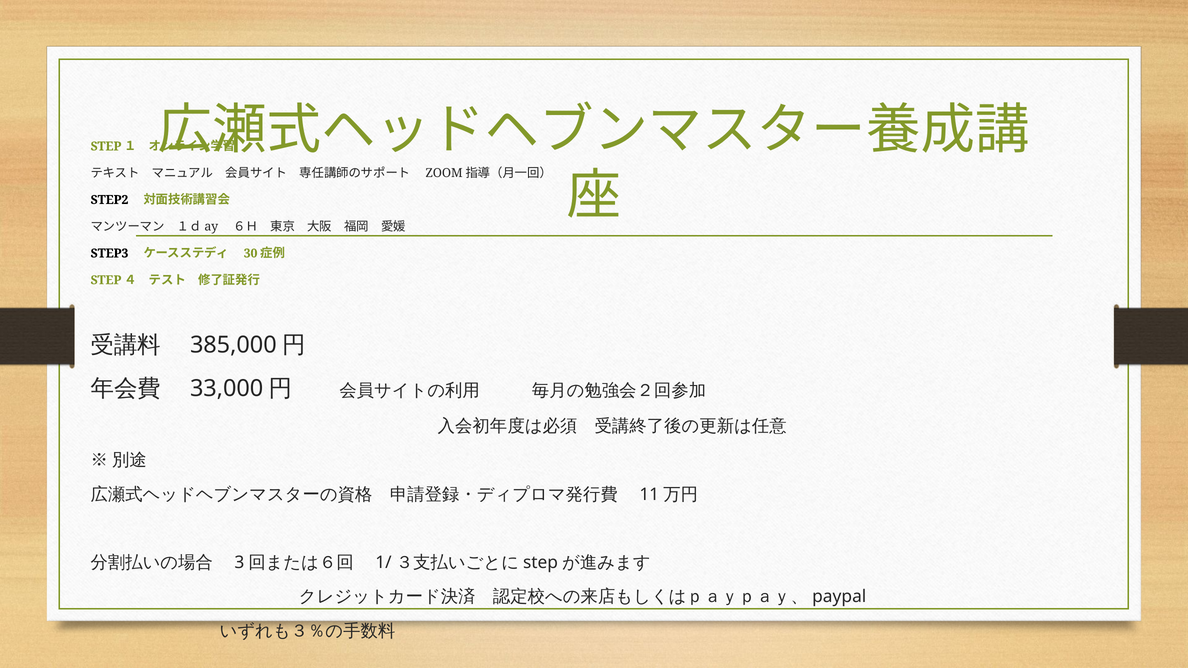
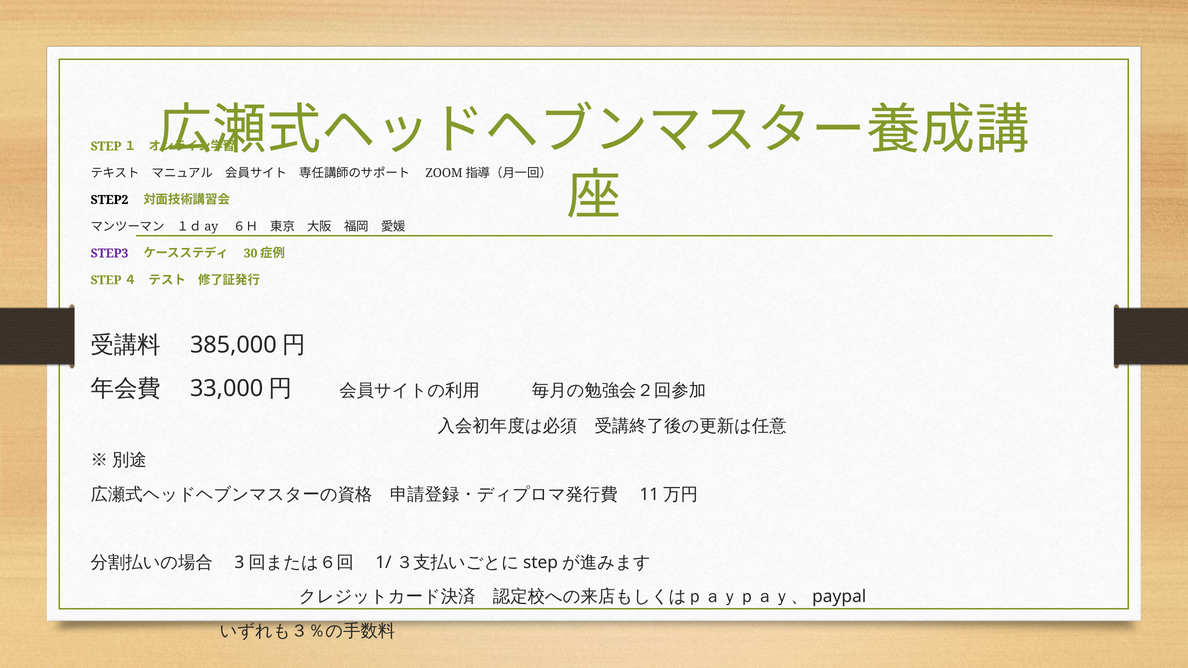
STEP3 colour: black -> purple
